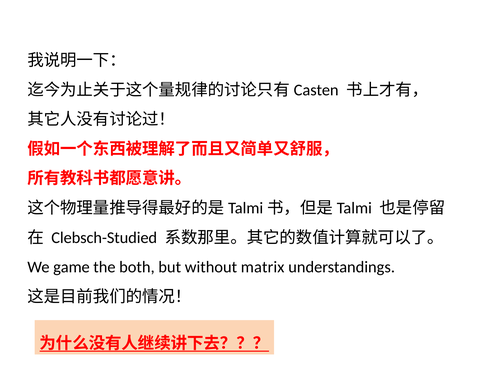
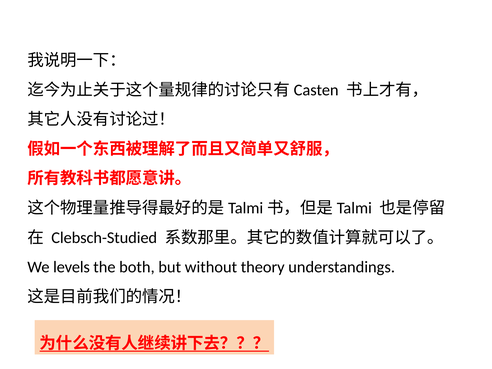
game: game -> levels
matrix: matrix -> theory
